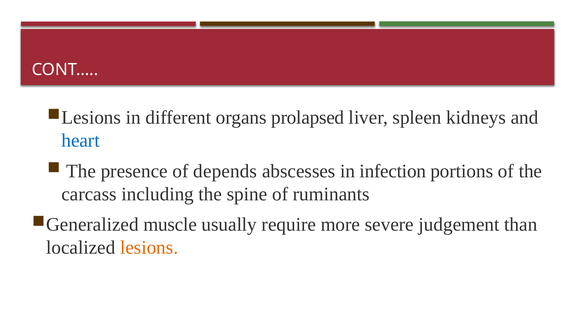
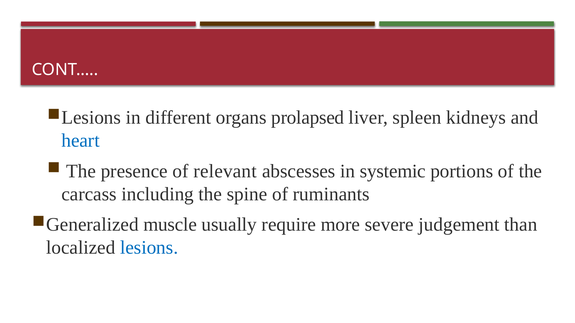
depends: depends -> relevant
infection: infection -> systemic
lesions colour: orange -> blue
